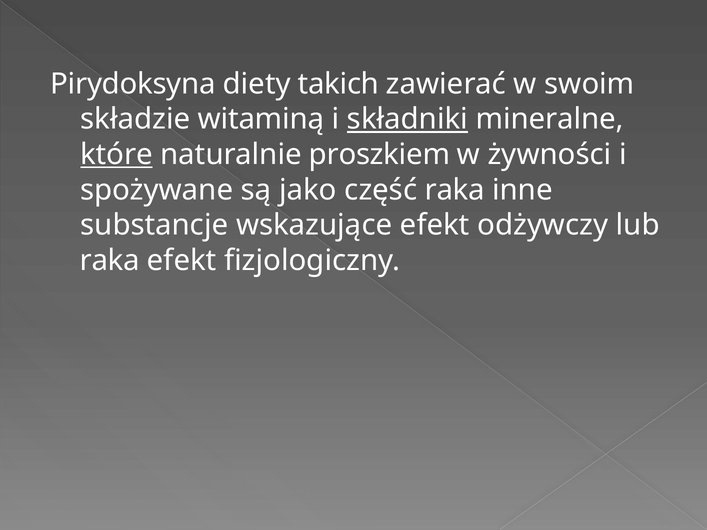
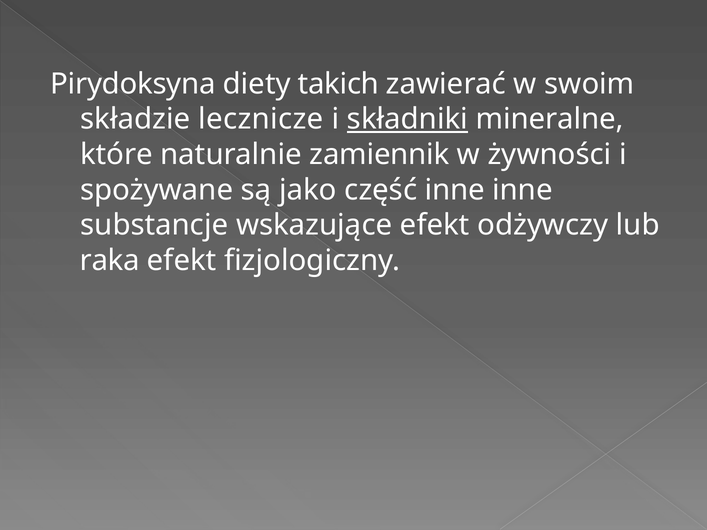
witaminą: witaminą -> lecznicze
które underline: present -> none
proszkiem: proszkiem -> zamiennik
część raka: raka -> inne
